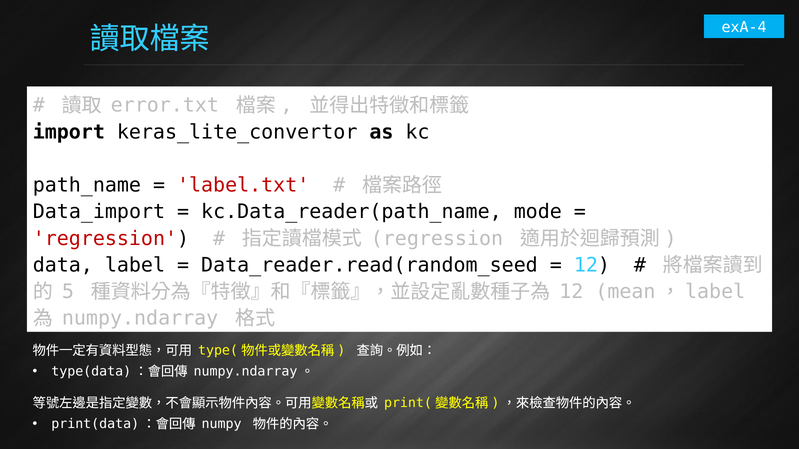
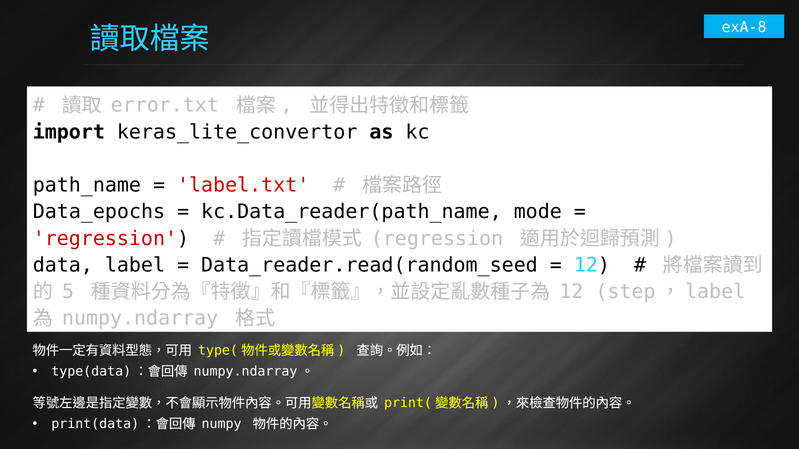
exA-4: exA-4 -> exA-8
Data_import: Data_import -> Data_epochs
mean: mean -> step
